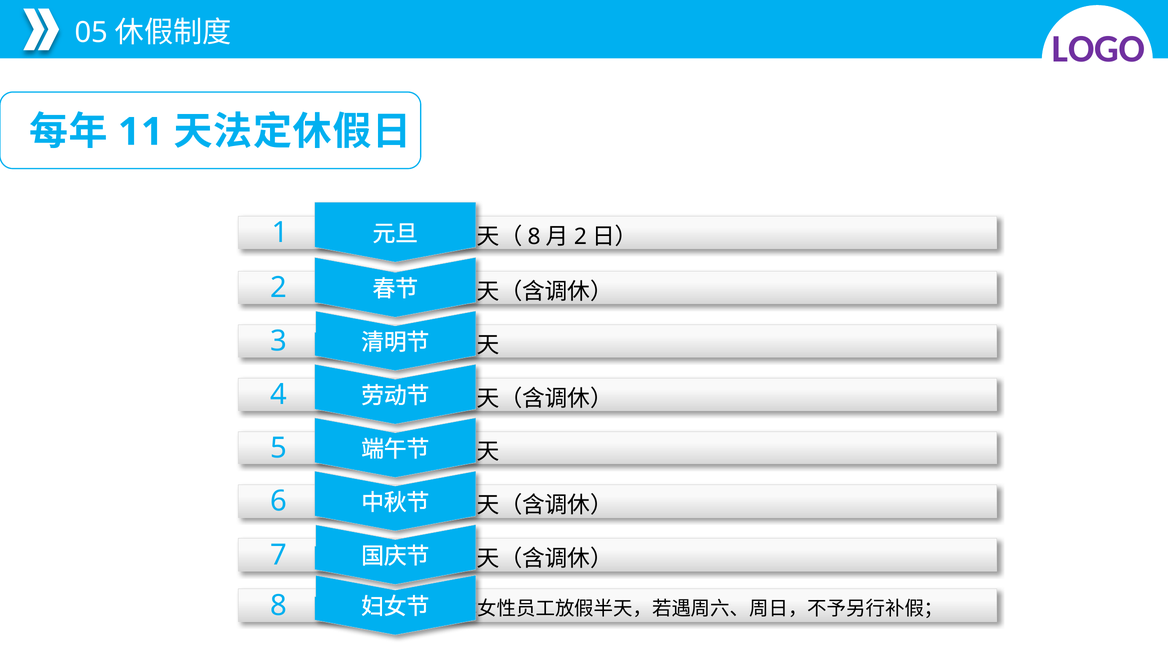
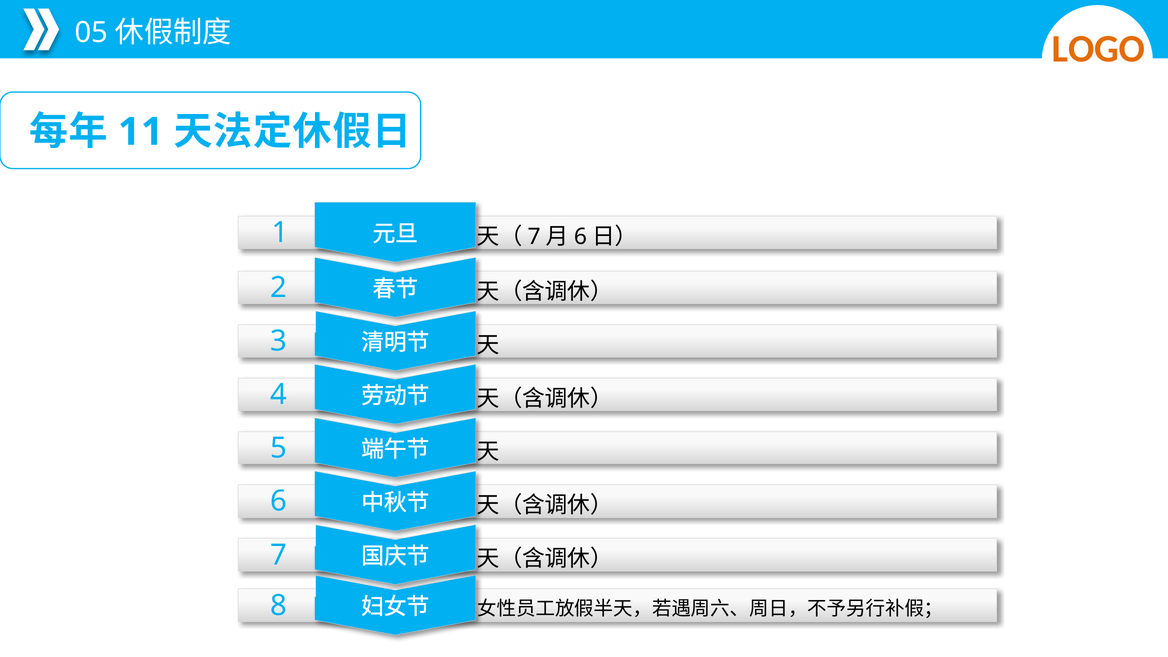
LOGO colour: purple -> orange
8 at (534, 237): 8 -> 7
2 at (580, 237): 2 -> 6
